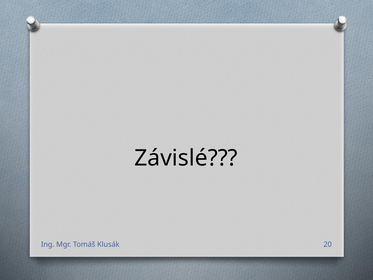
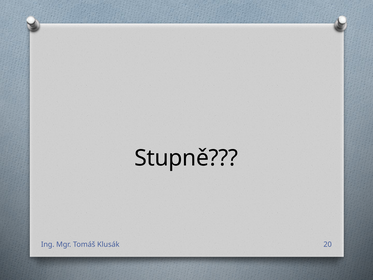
Závislé: Závislé -> Stupně
